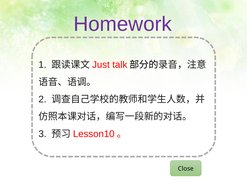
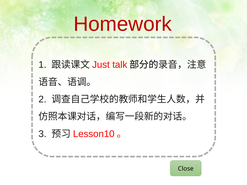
Homework colour: purple -> red
